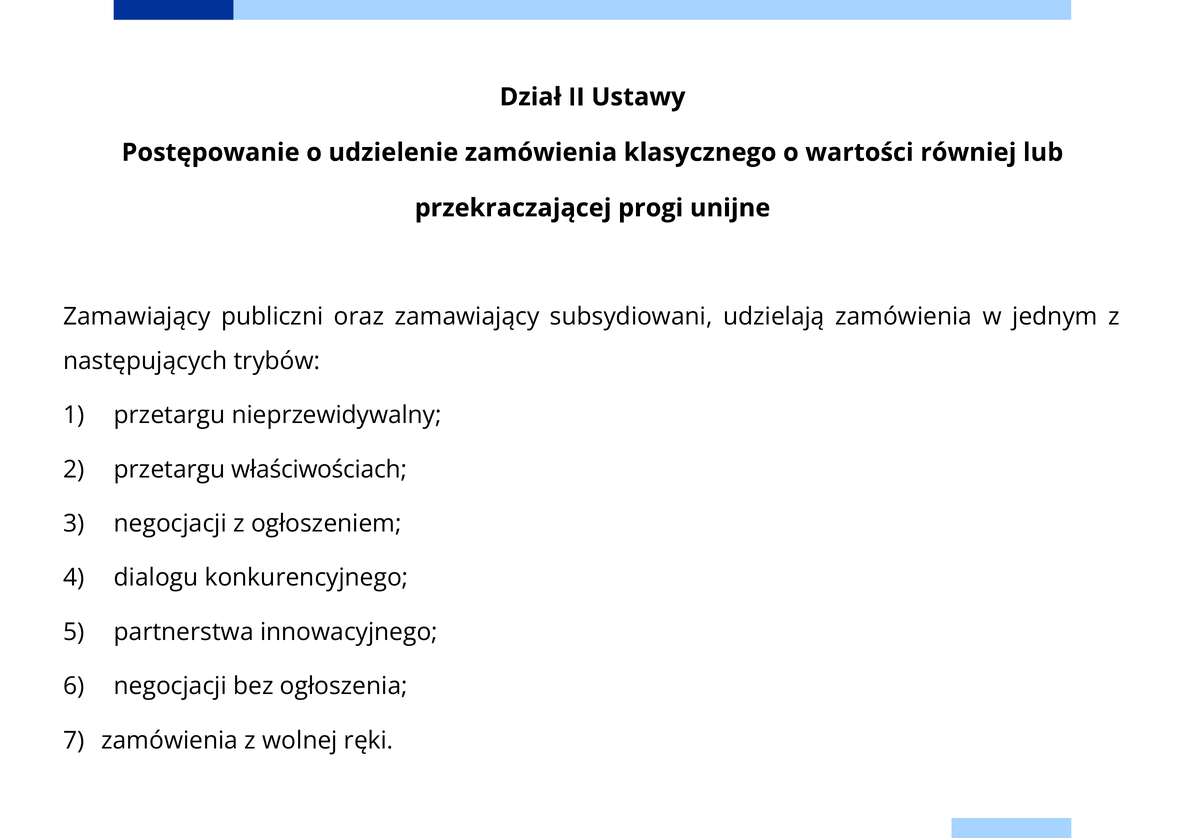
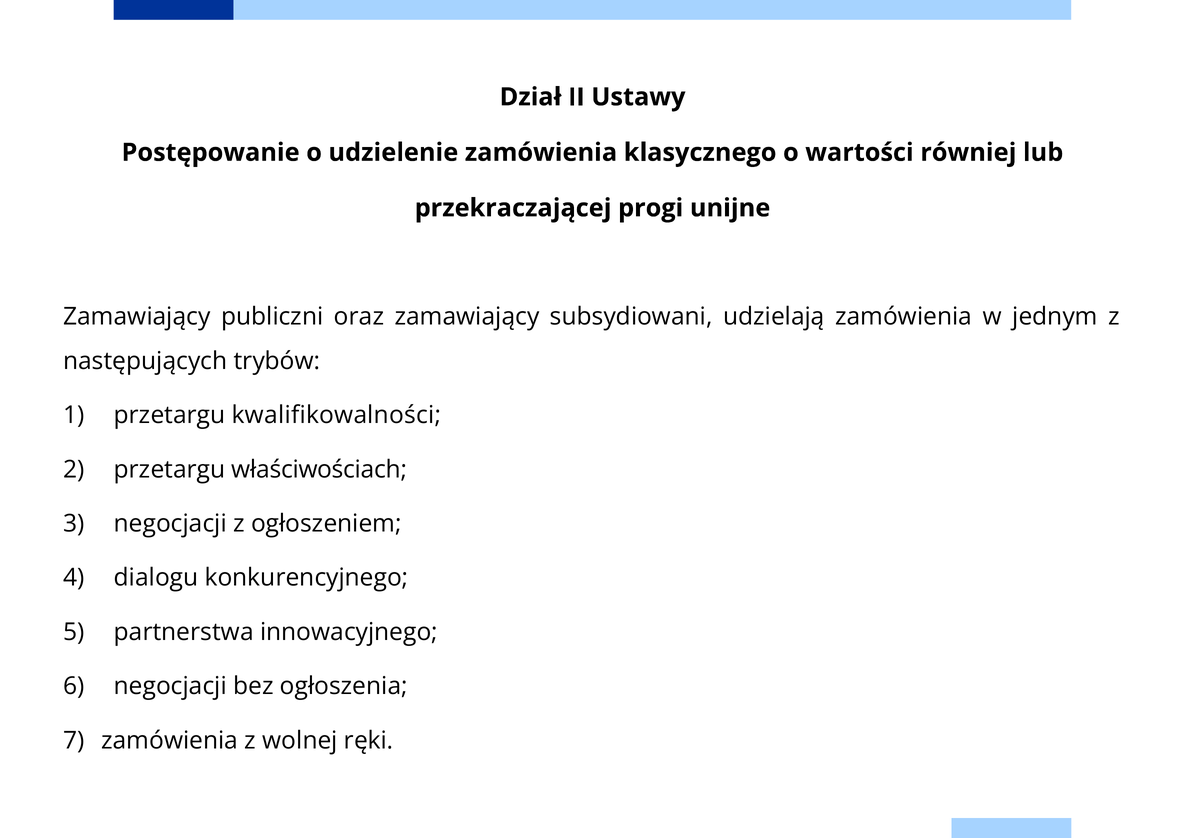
nieprzewidywalny: nieprzewidywalny -> kwalifikowalności
